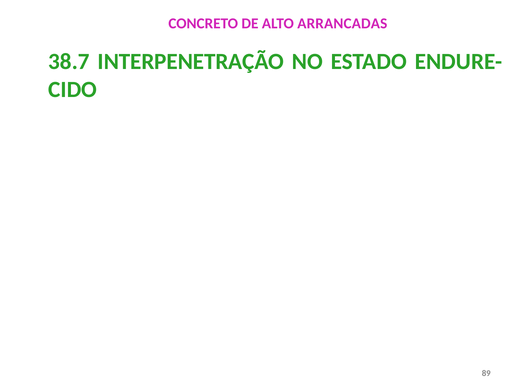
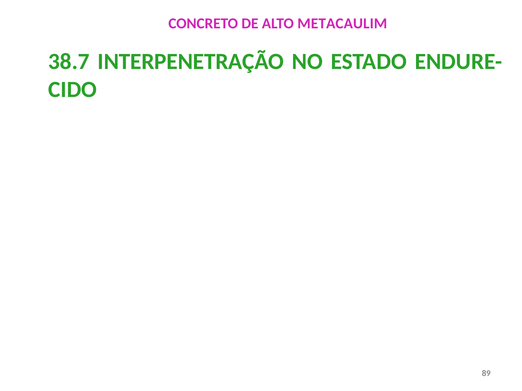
ARRANCADAS: ARRANCADAS -> METACAULIM
